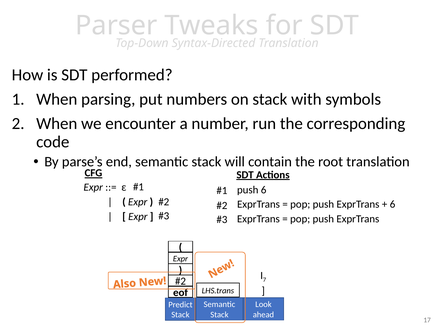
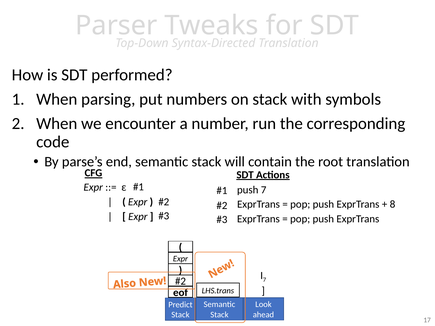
push 6: 6 -> 7
6 at (393, 204): 6 -> 8
